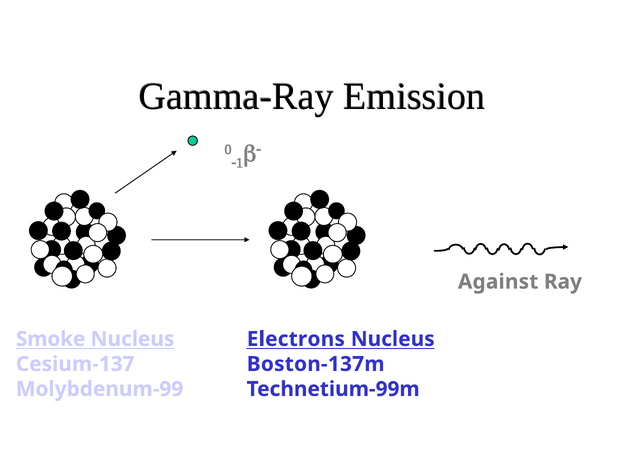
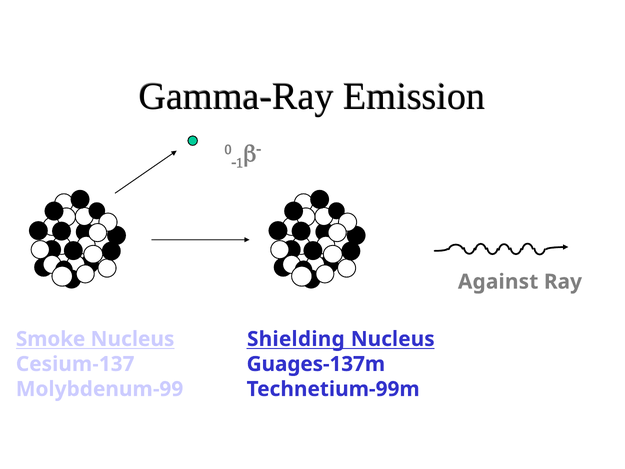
Electrons: Electrons -> Shielding
Boston-137m: Boston-137m -> Guages-137m
